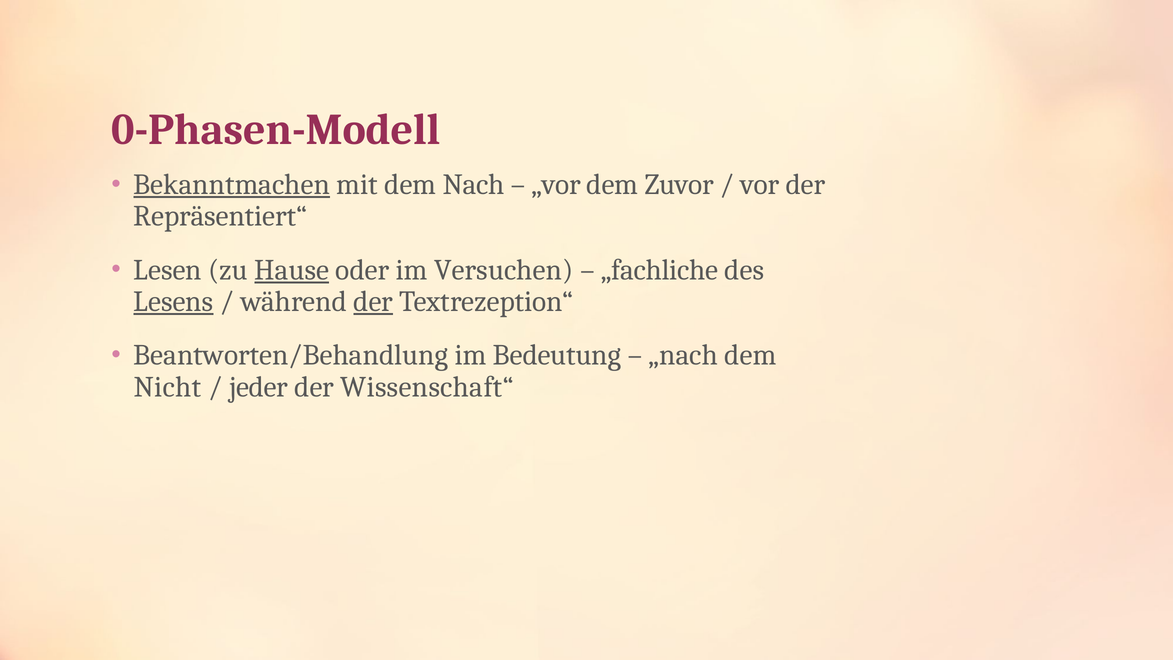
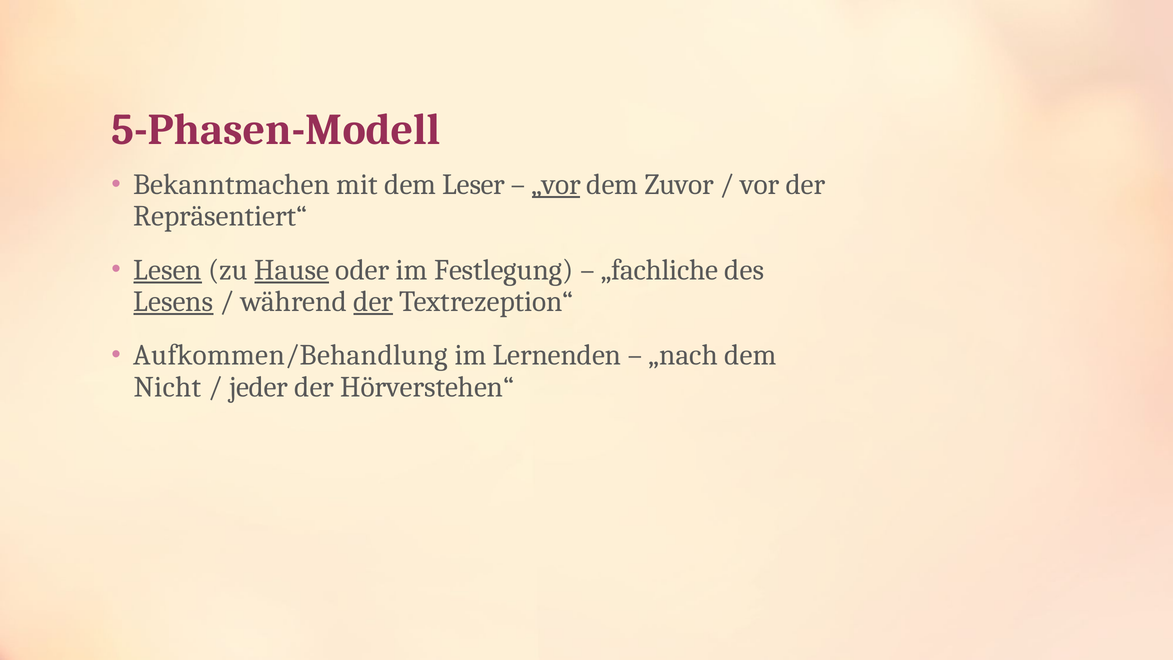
0-Phasen-Modell: 0-Phasen-Modell -> 5-Phasen-Modell
Bekanntmachen underline: present -> none
Nach: Nach -> Leser
„vor underline: none -> present
Lesen underline: none -> present
Versuchen: Versuchen -> Festlegung
Beantworten/Behandlung: Beantworten/Behandlung -> Aufkommen/Behandlung
Bedeutung: Bedeutung -> Lernenden
Wissenschaft“: Wissenschaft“ -> Hörverstehen“
